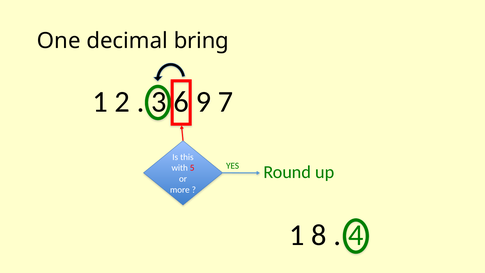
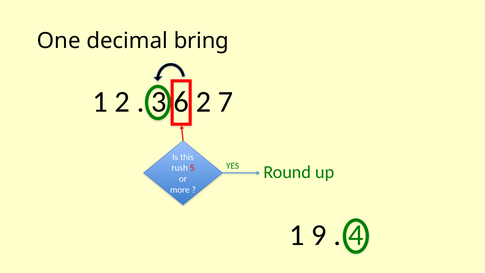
9 at (203, 102): 9 -> 2
with: with -> rush
8: 8 -> 9
